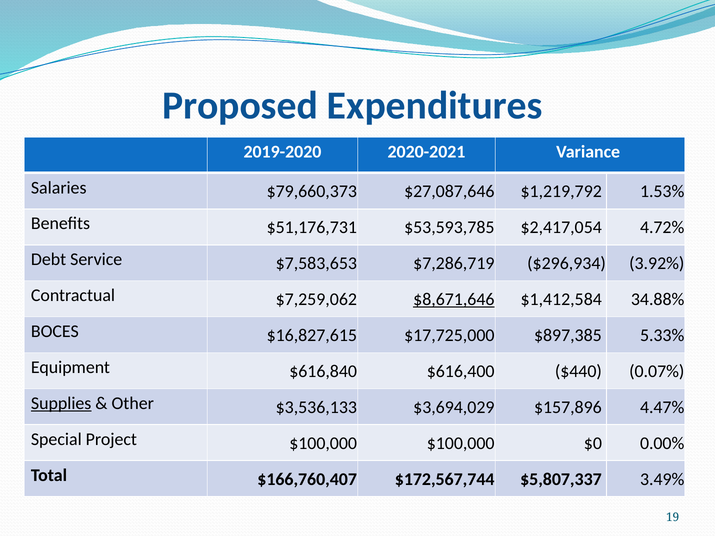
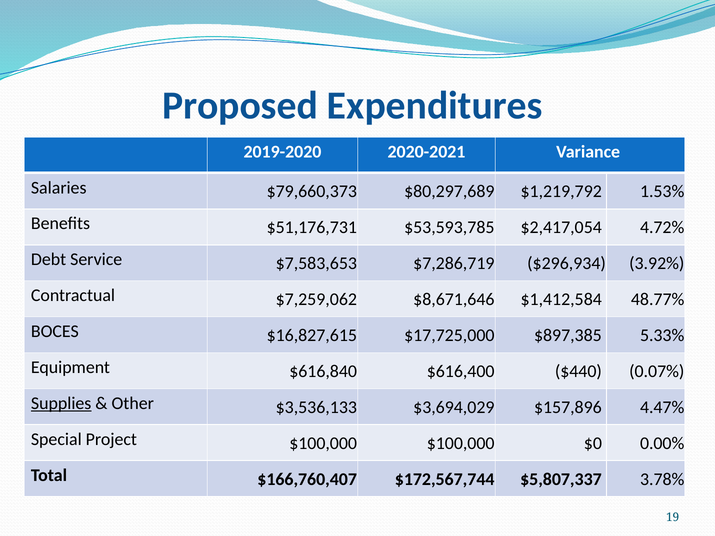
$27,087,646: $27,087,646 -> $80,297,689
$8,671,646 underline: present -> none
34.88%: 34.88% -> 48.77%
3.49%: 3.49% -> 3.78%
